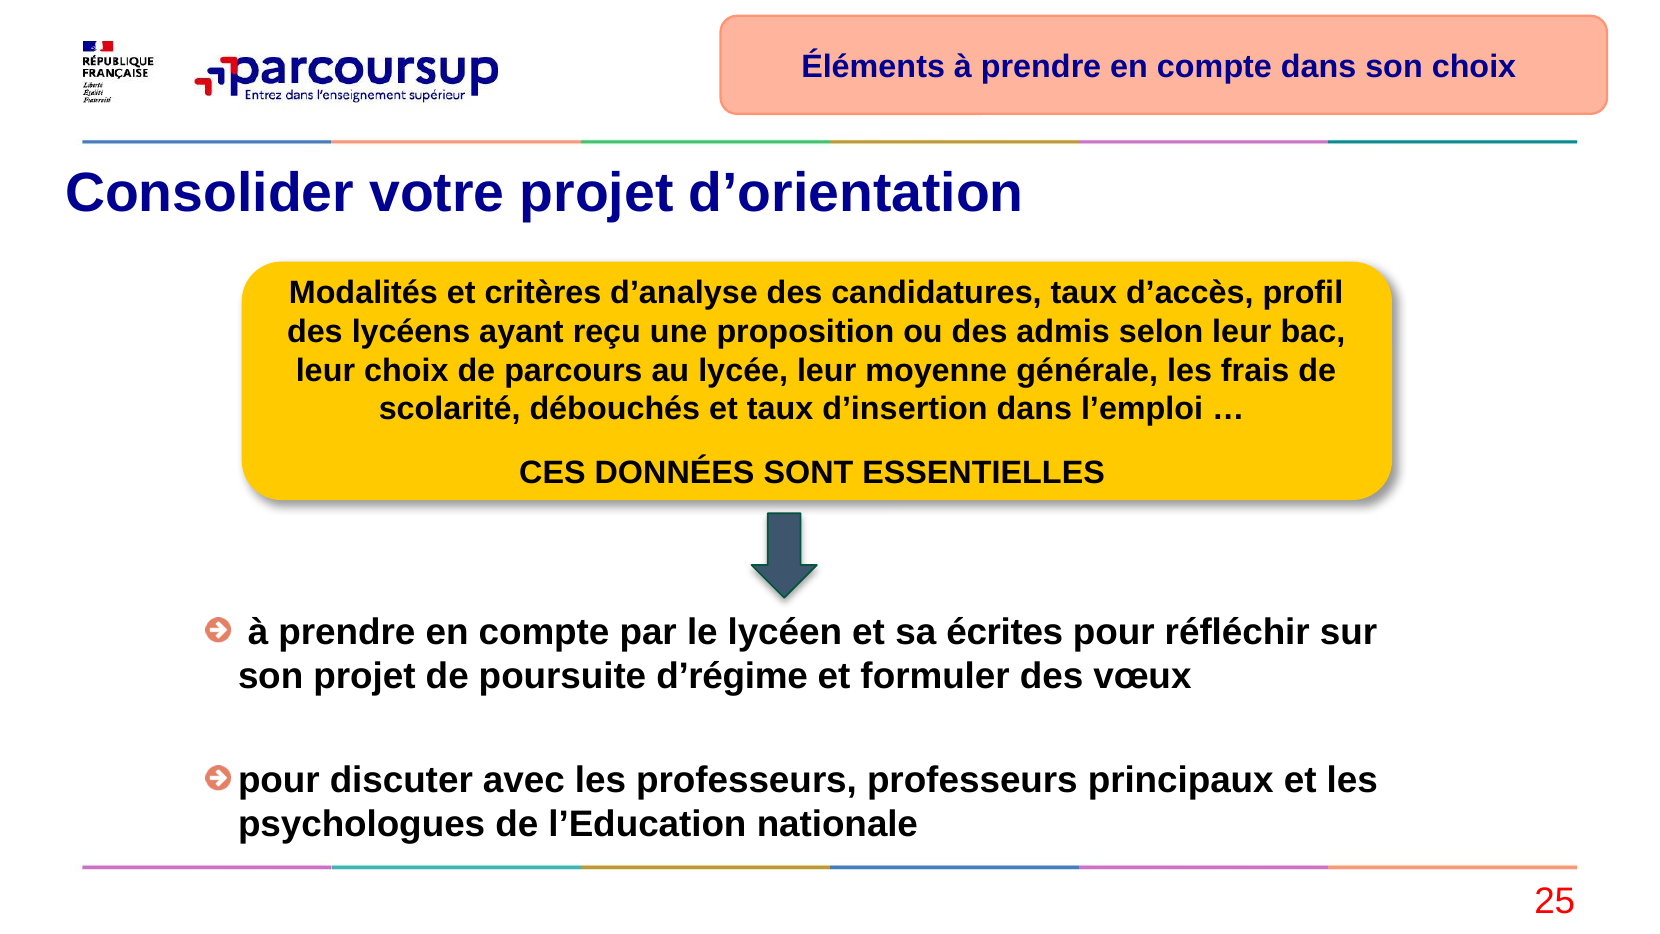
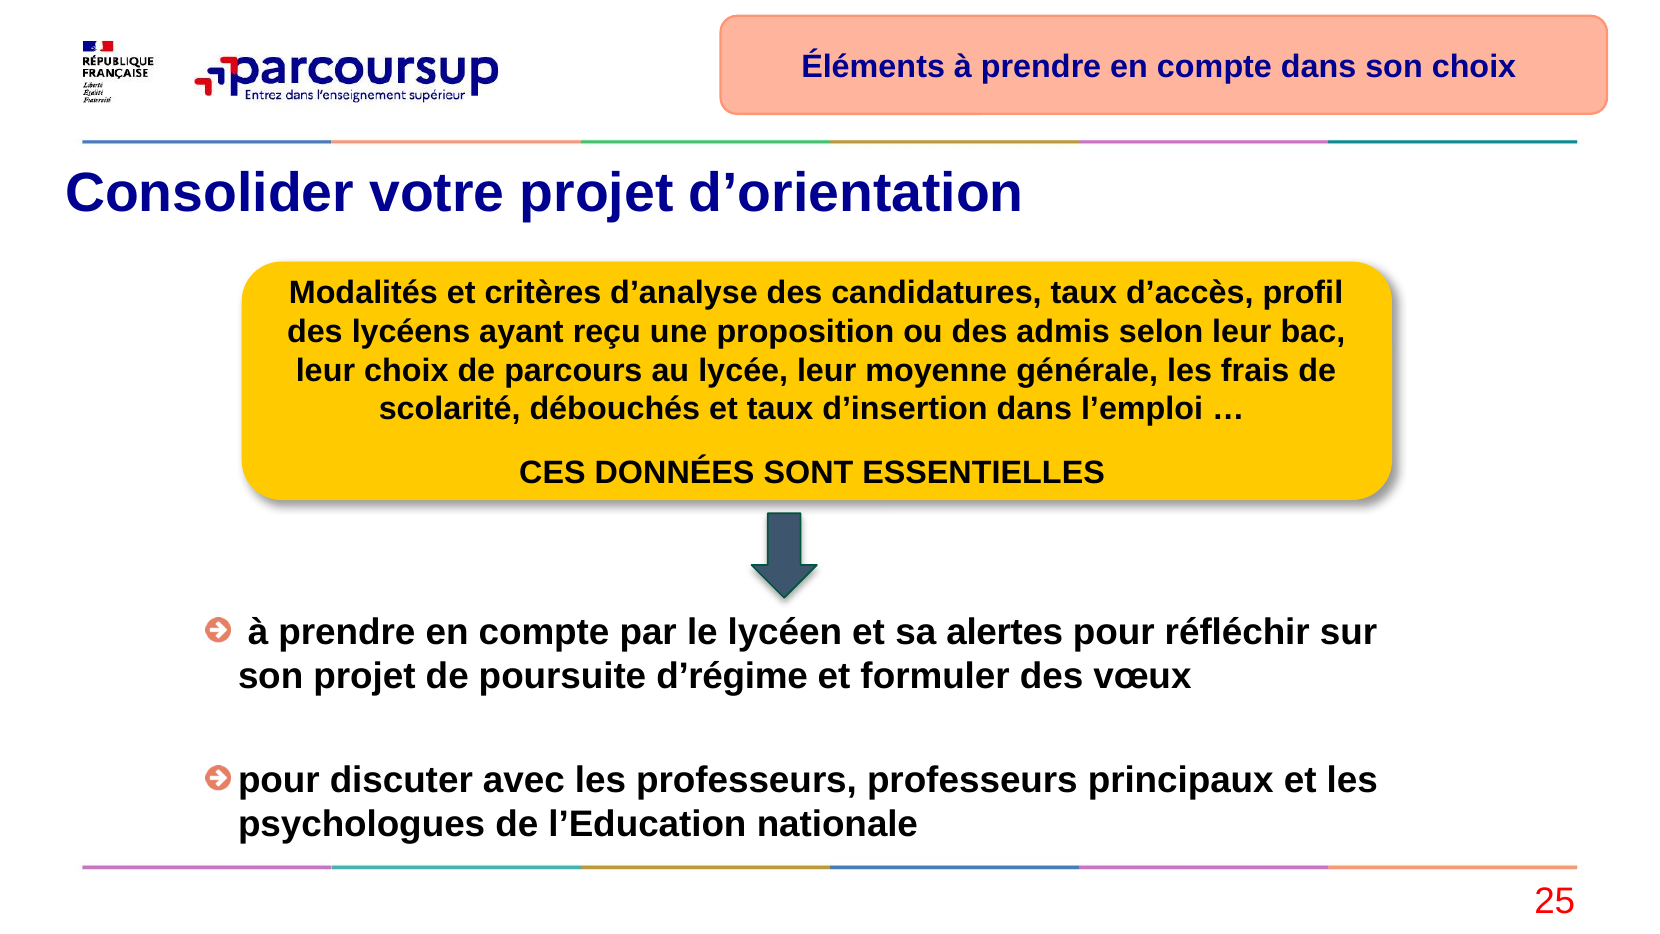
écrites: écrites -> alertes
